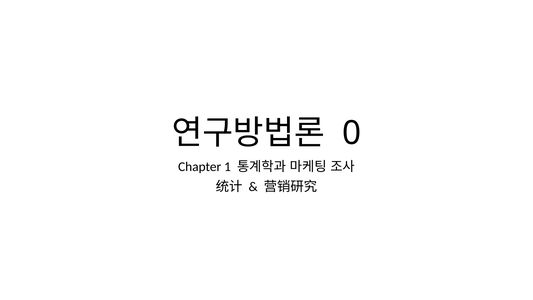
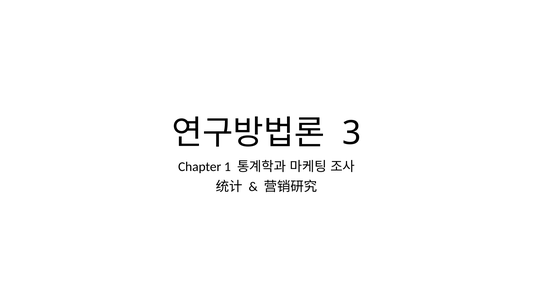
0: 0 -> 3
